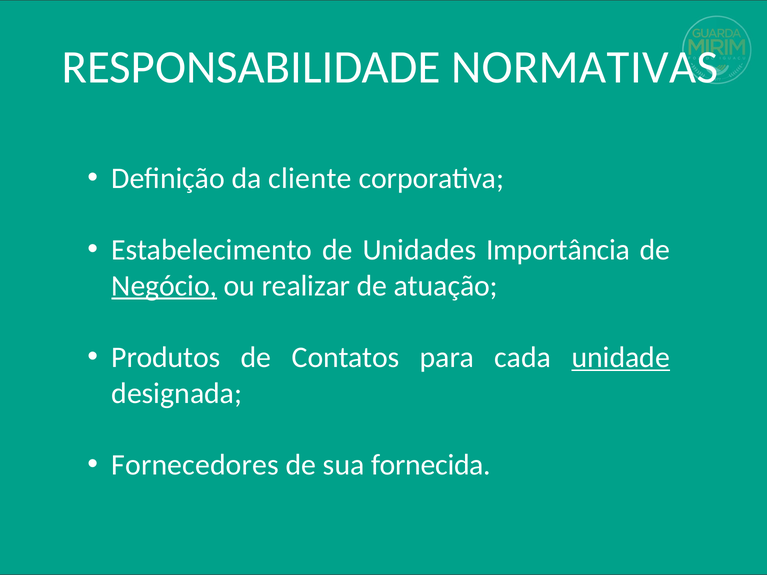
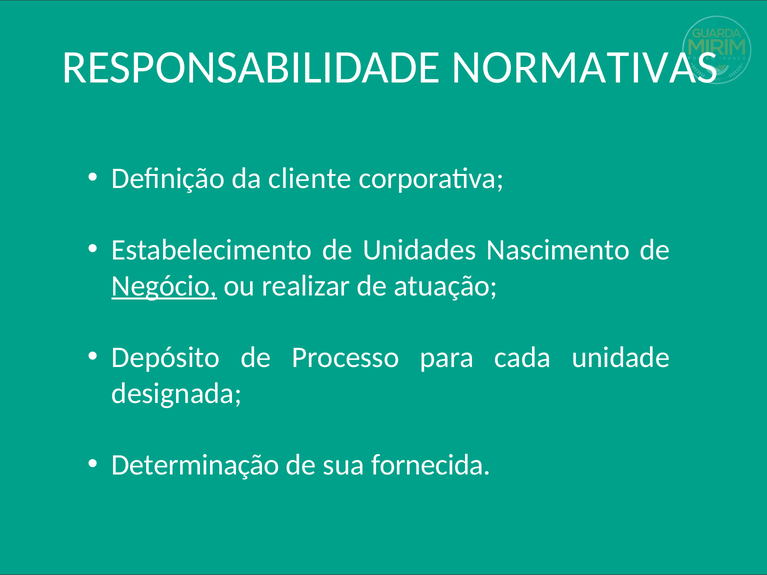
Importância: Importância -> Nascimento
Produtos: Produtos -> Depósito
Contatos: Contatos -> Processo
unidade underline: present -> none
Fornecedores: Fornecedores -> Determinação
